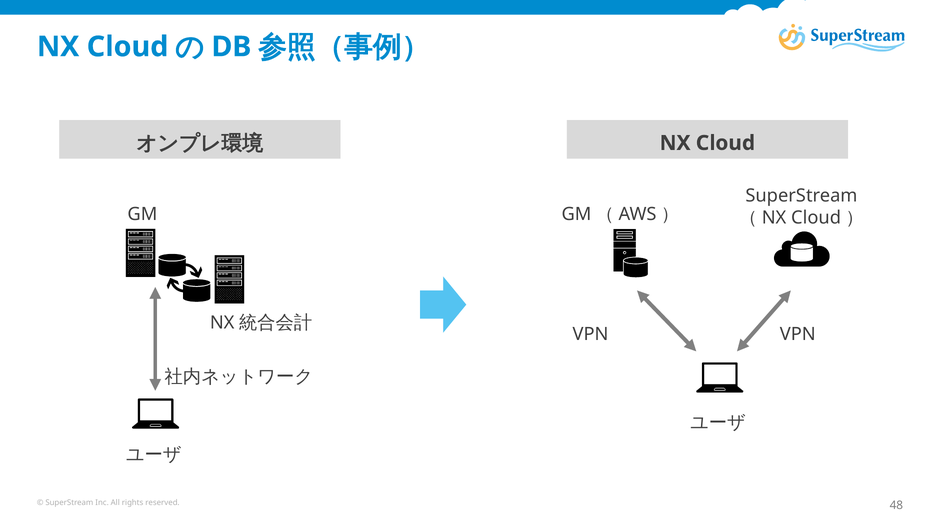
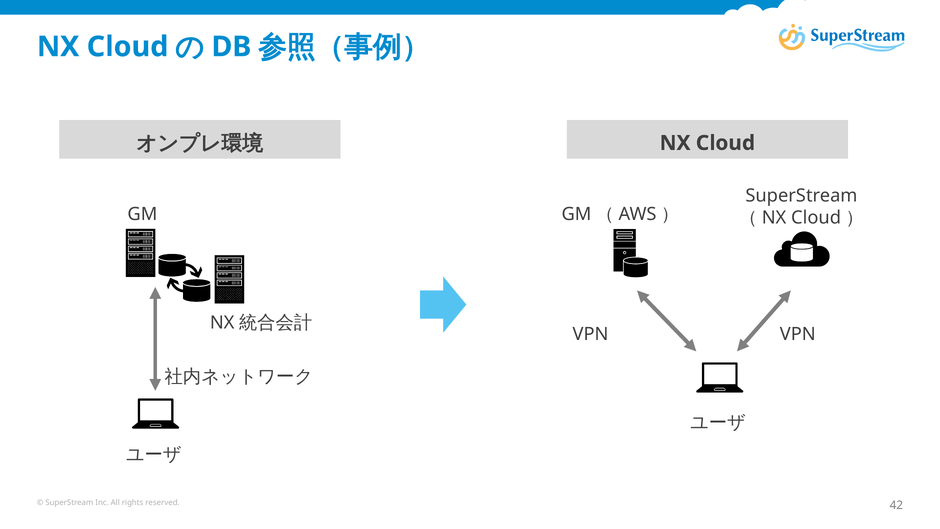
48: 48 -> 42
